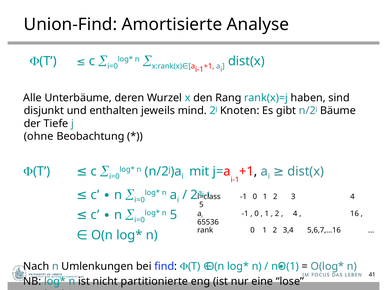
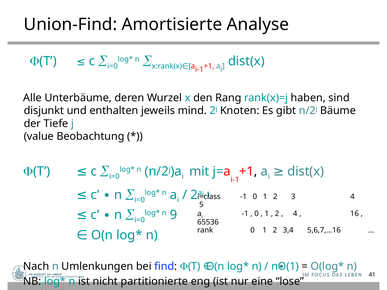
ohne: ohne -> value
n 5: 5 -> 9
